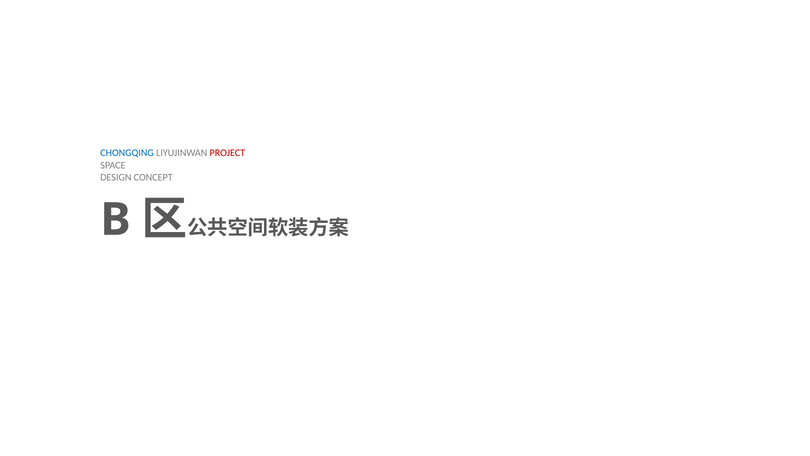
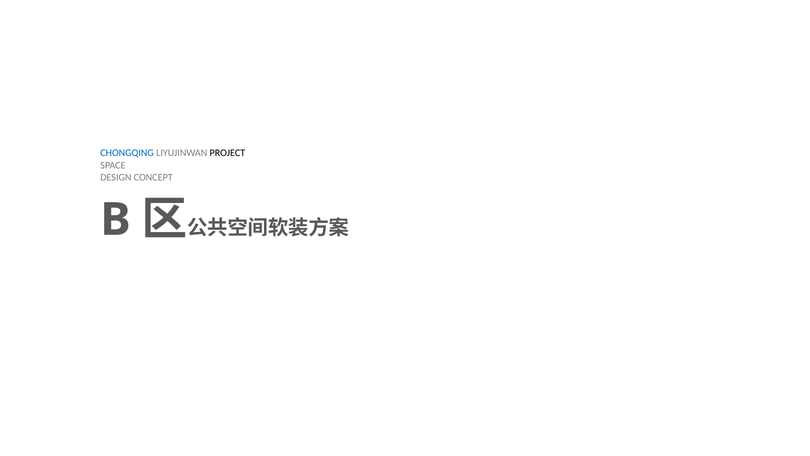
PROJECT colour: red -> black
